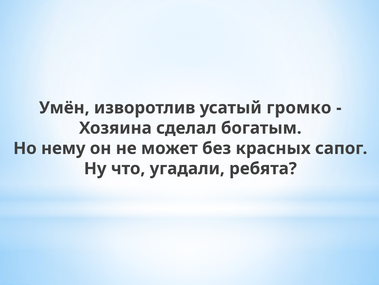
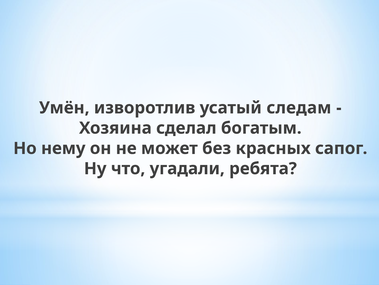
громко: громко -> следам
